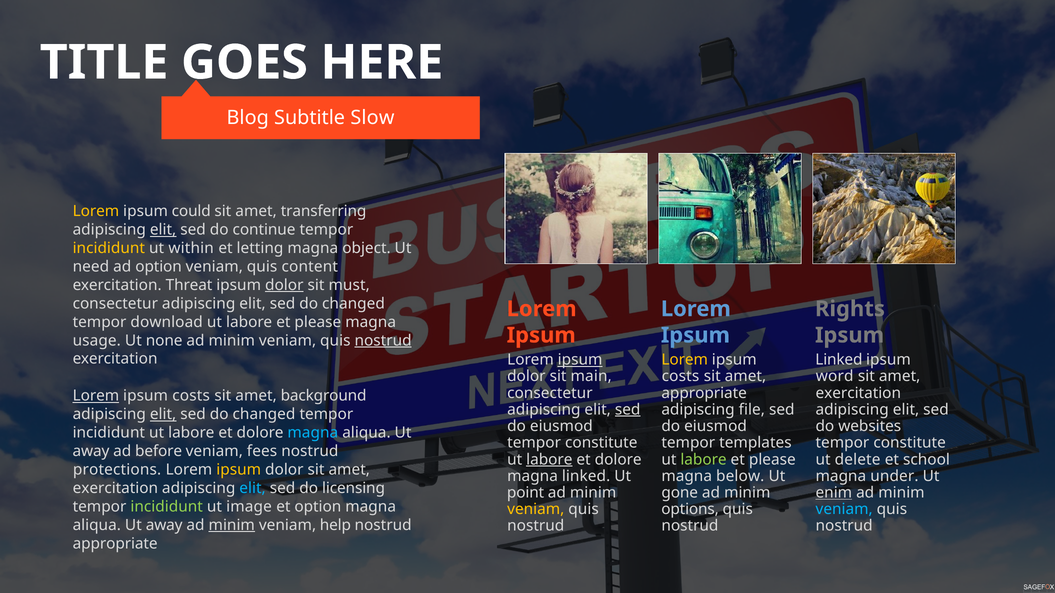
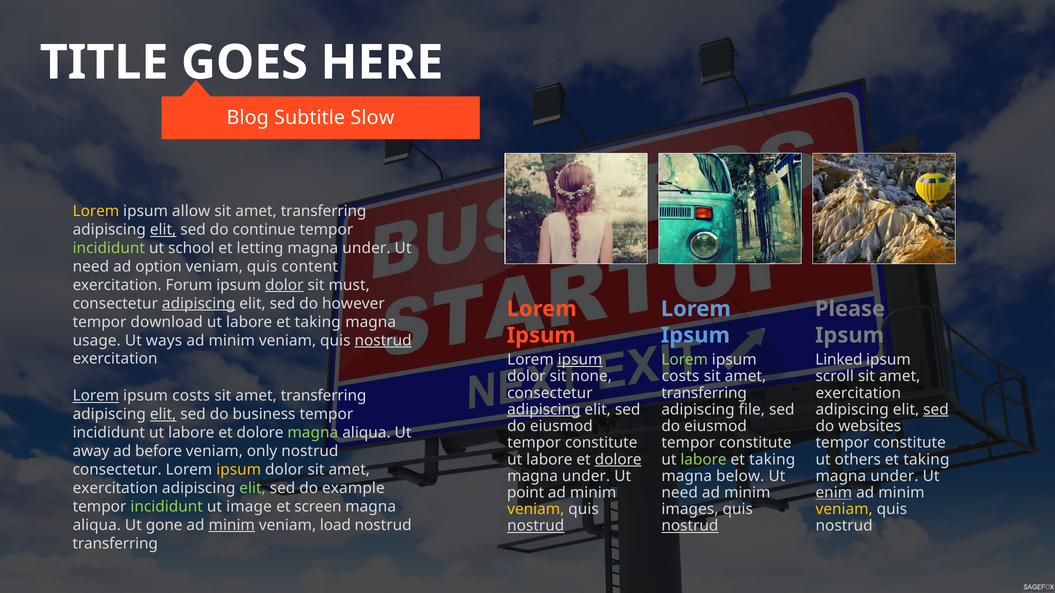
could: could -> allow
incididunt at (109, 248) colour: yellow -> light green
within: within -> school
object at (366, 248): object -> under
Threat: Threat -> Forum
adipiscing at (199, 304) underline: none -> present
changed at (353, 304): changed -> however
Rights: Rights -> Please
please at (318, 322): please -> taking
none: none -> ways
Lorem at (685, 360) colour: yellow -> light green
main: main -> none
word: word -> scroll
appropriate at (704, 393): appropriate -> transferring
background at (324, 396): background -> transferring
adipiscing at (544, 410) underline: none -> present
sed at (628, 410) underline: present -> none
sed at (936, 410) underline: none -> present
changed at (264, 415): changed -> business
magna at (313, 433) colour: light blue -> light green
templates at (755, 443): templates -> constitute
fees: fees -> only
labore at (549, 460) underline: present -> none
dolore at (618, 460) underline: none -> present
please at (772, 460): please -> taking
delete: delete -> others
school at (927, 460): school -> taking
protections at (117, 470): protections -> consectetur
linked at (586, 476): linked -> under
elit at (253, 488) colour: light blue -> light green
licensing: licensing -> example
gone at (680, 493): gone -> need
et option: option -> screen
options: options -> images
veniam at (844, 510) colour: light blue -> yellow
away at (164, 525): away -> gone
help: help -> load
nostrud at (536, 526) underline: none -> present
nostrud at (690, 526) underline: none -> present
appropriate at (115, 544): appropriate -> transferring
